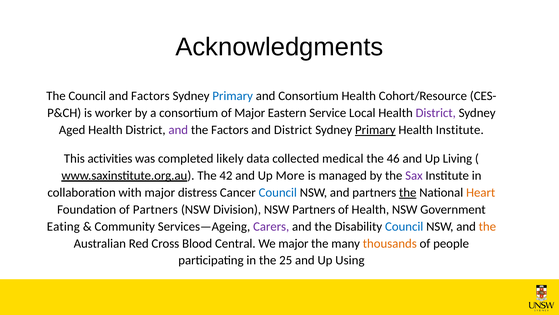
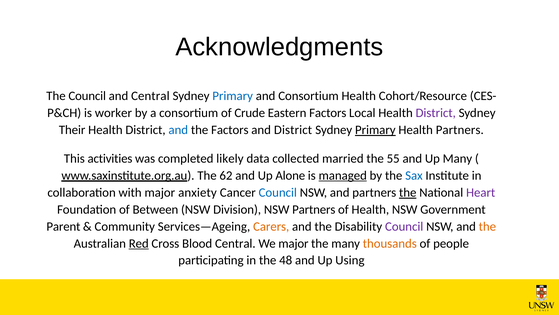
and Factors: Factors -> Central
of Major: Major -> Crude
Eastern Service: Service -> Factors
Aged: Aged -> Their
and at (178, 130) colour: purple -> blue
Health Institute: Institute -> Partners
medical: medical -> married
46: 46 -> 55
Up Living: Living -> Many
42: 42 -> 62
More: More -> Alone
managed underline: none -> present
Sax colour: purple -> blue
distress: distress -> anxiety
Heart colour: orange -> purple
of Partners: Partners -> Between
Eating: Eating -> Parent
Carers colour: purple -> orange
Council at (404, 226) colour: blue -> purple
Red underline: none -> present
25: 25 -> 48
